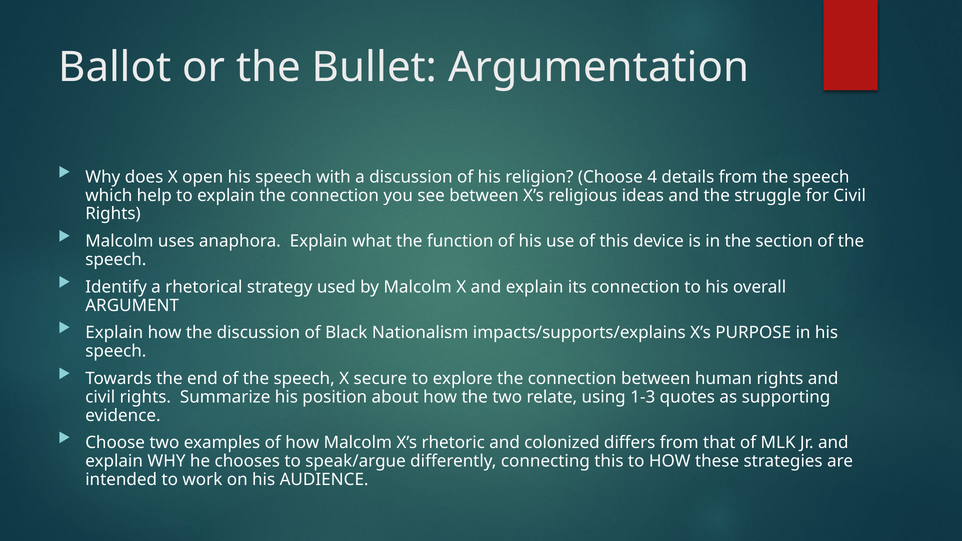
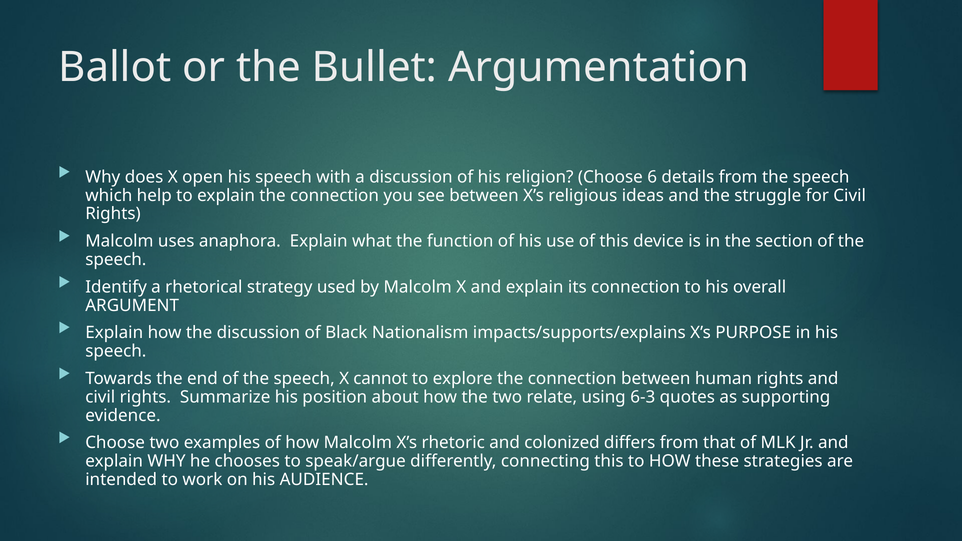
4: 4 -> 6
secure: secure -> cannot
1-3: 1-3 -> 6-3
